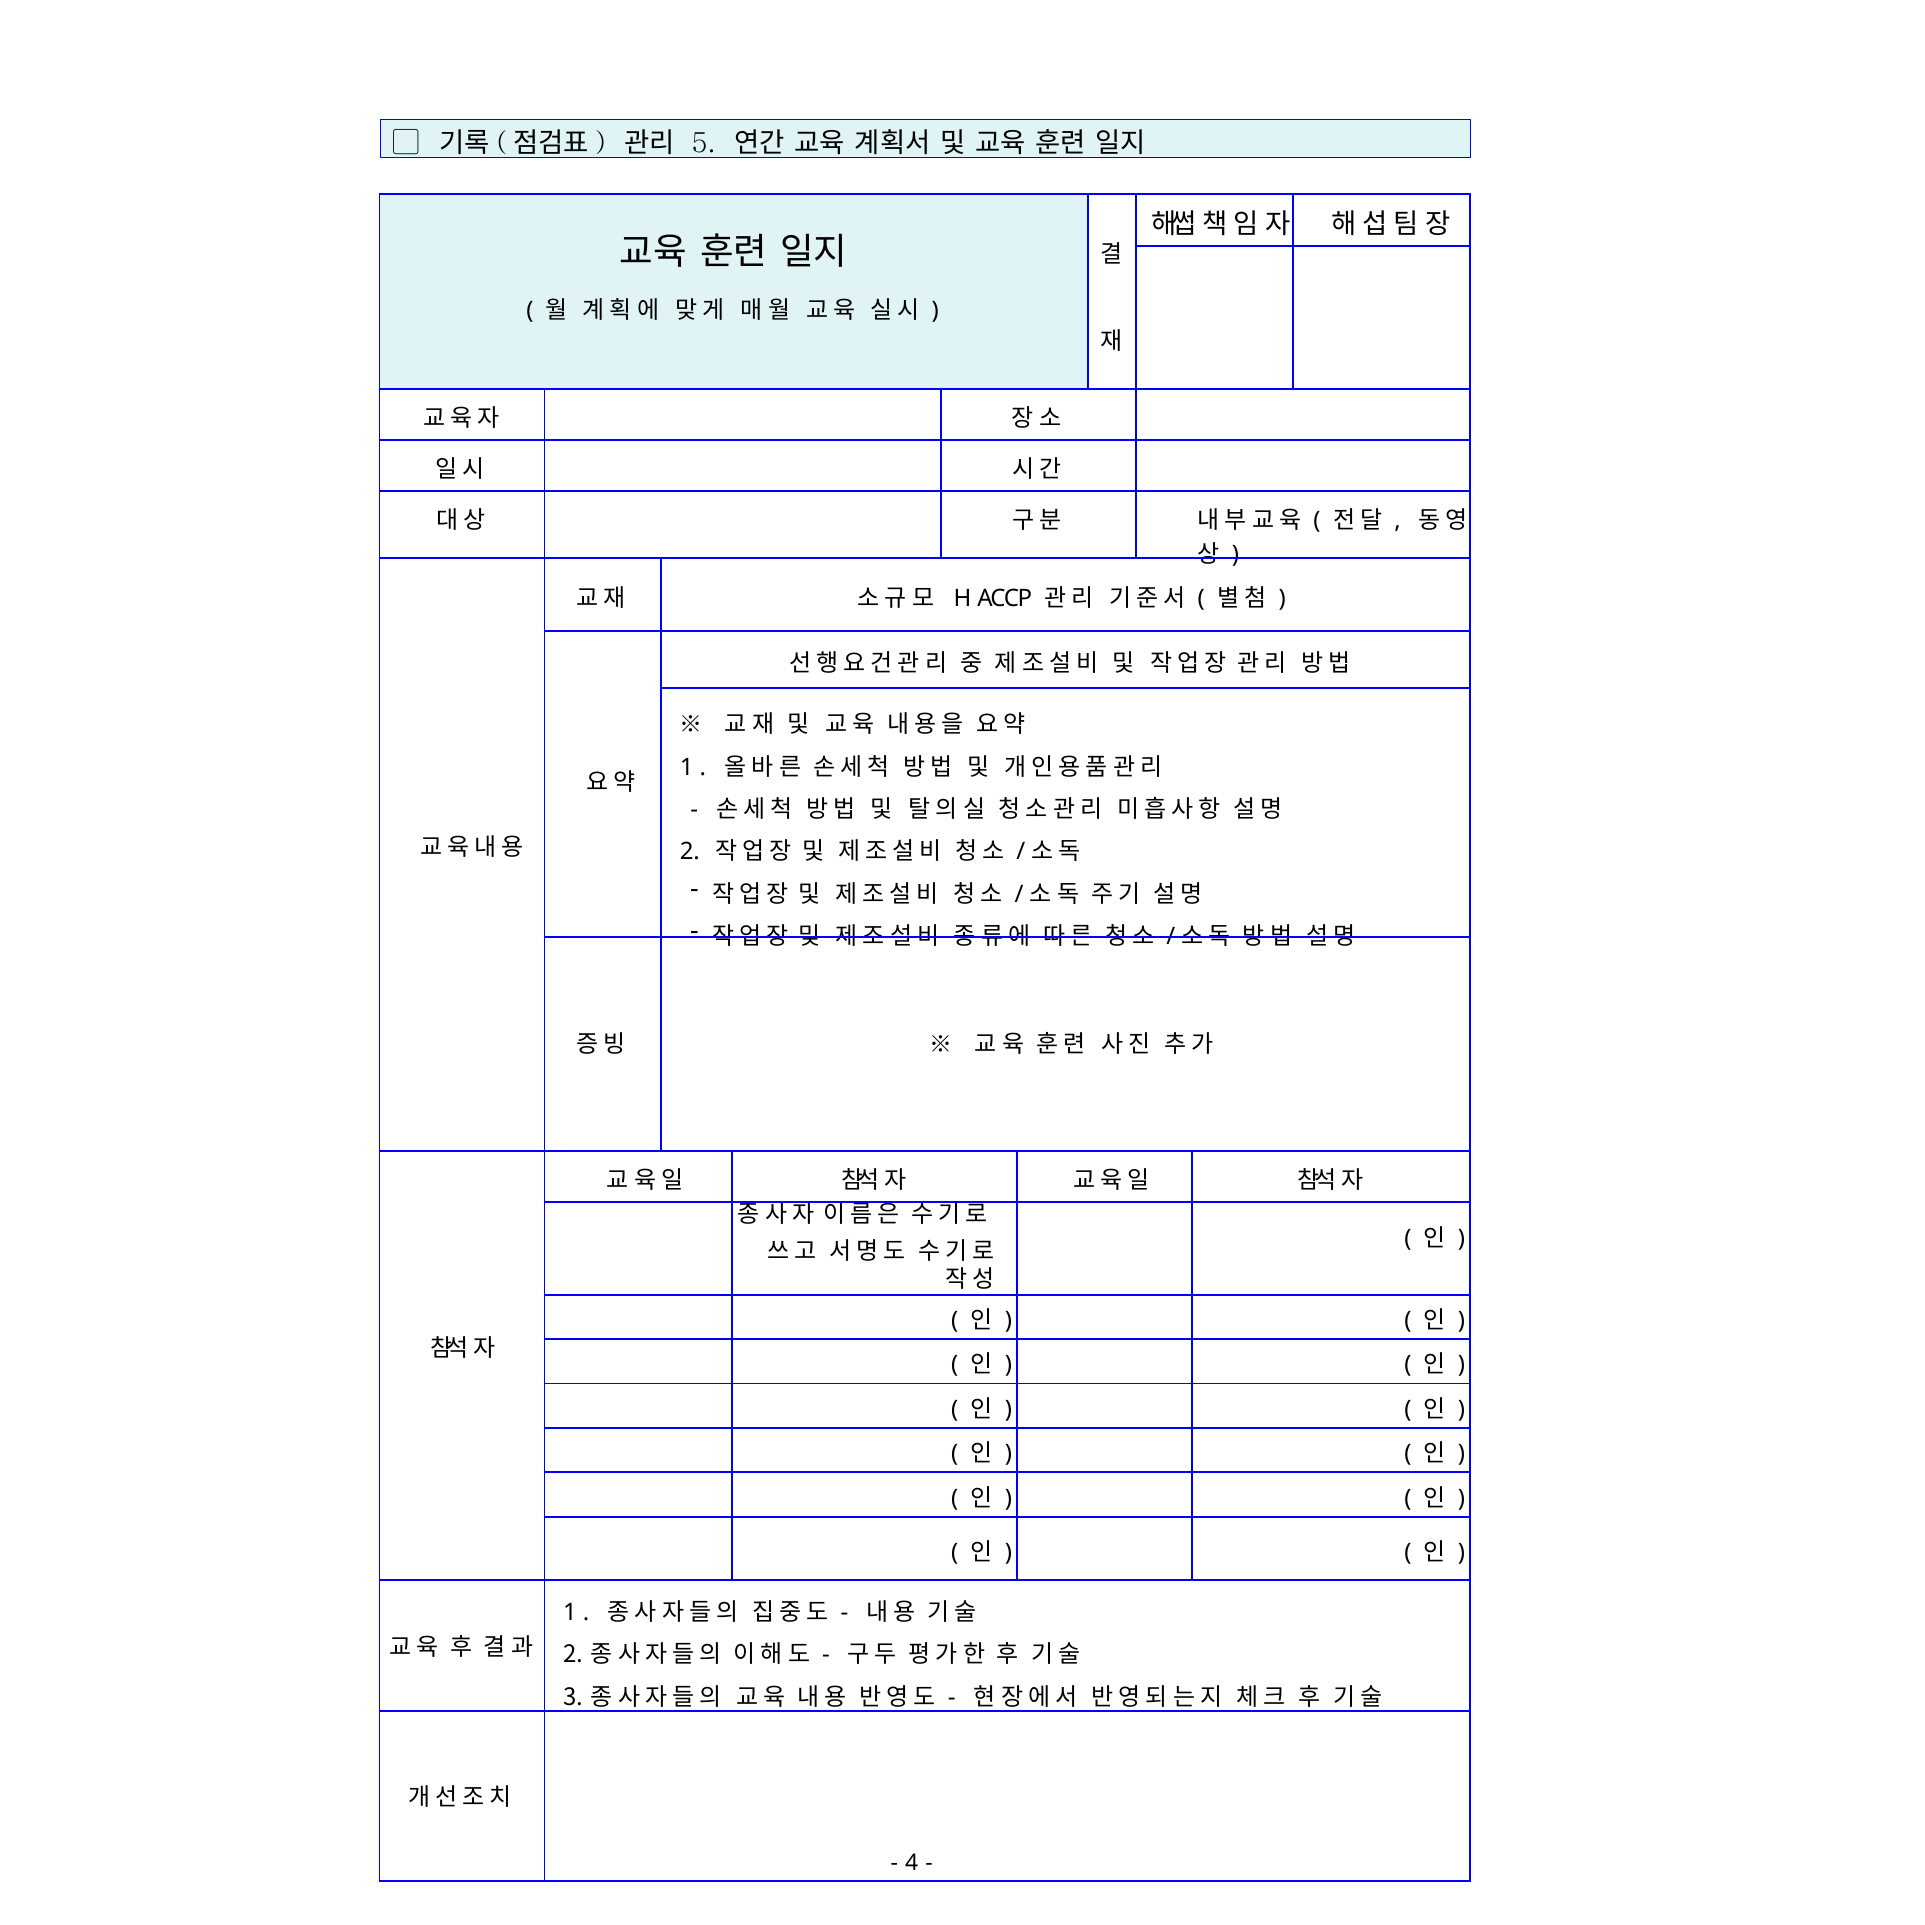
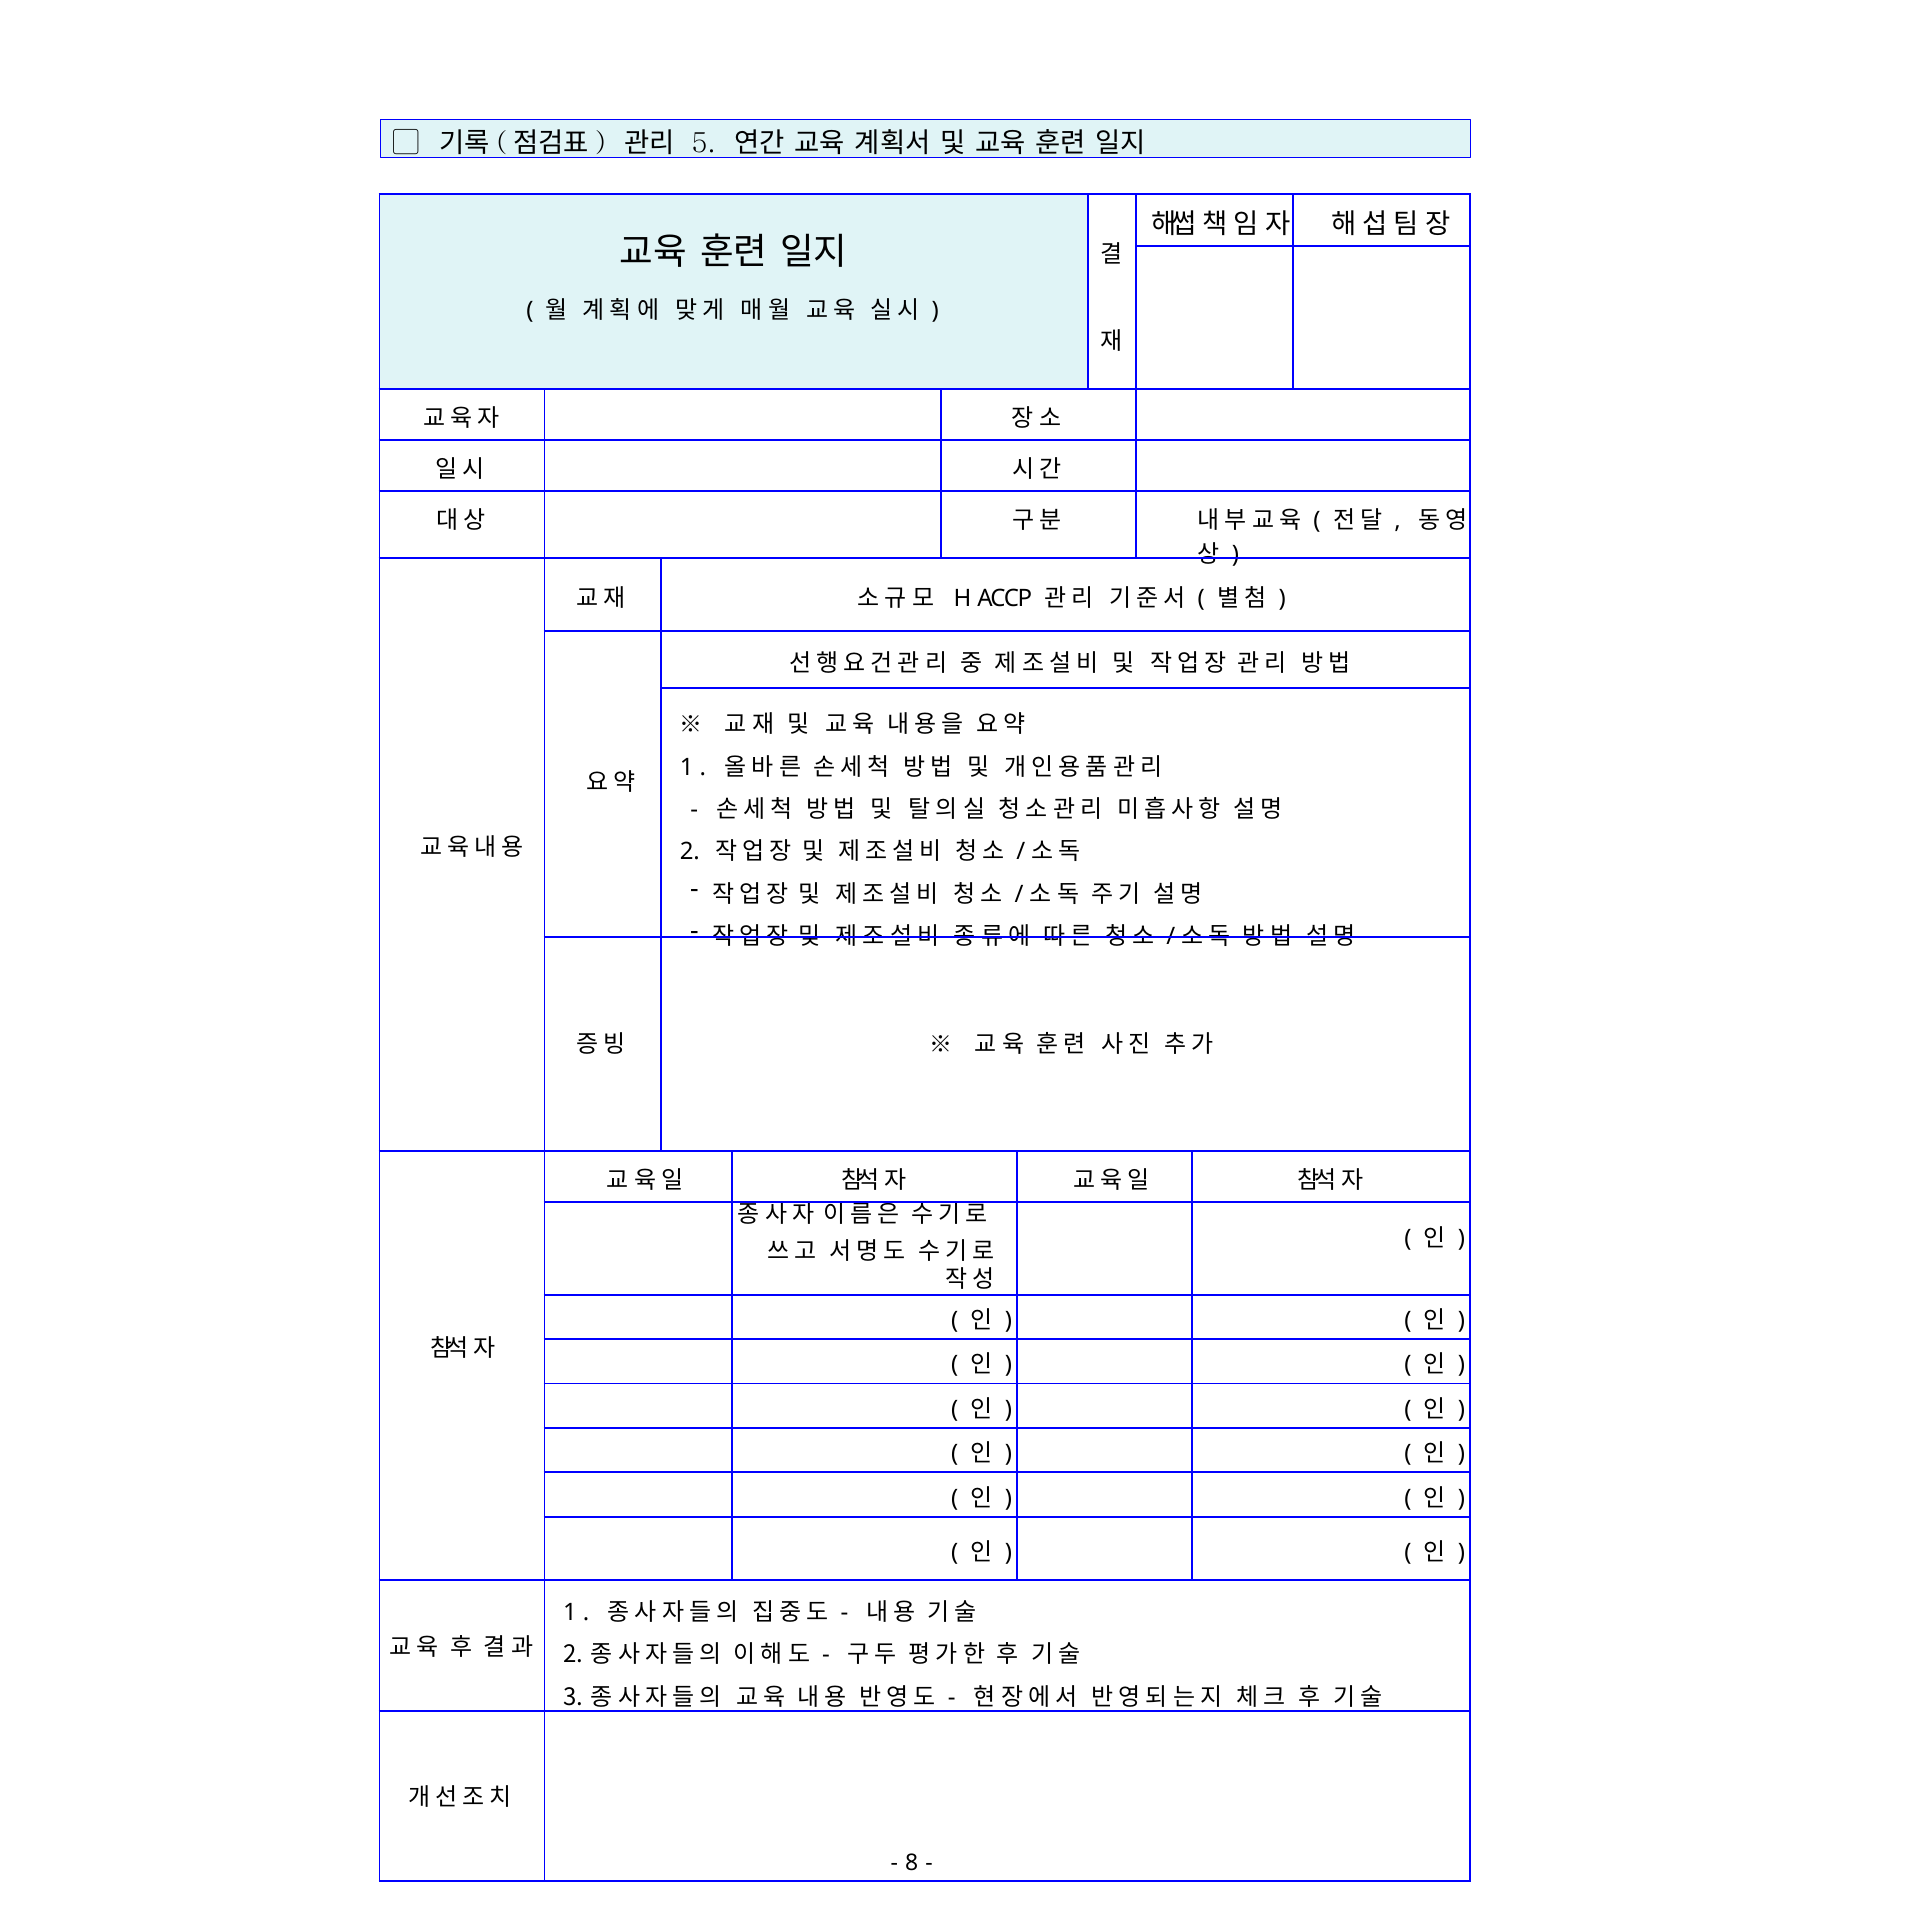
4: 4 -> 8
